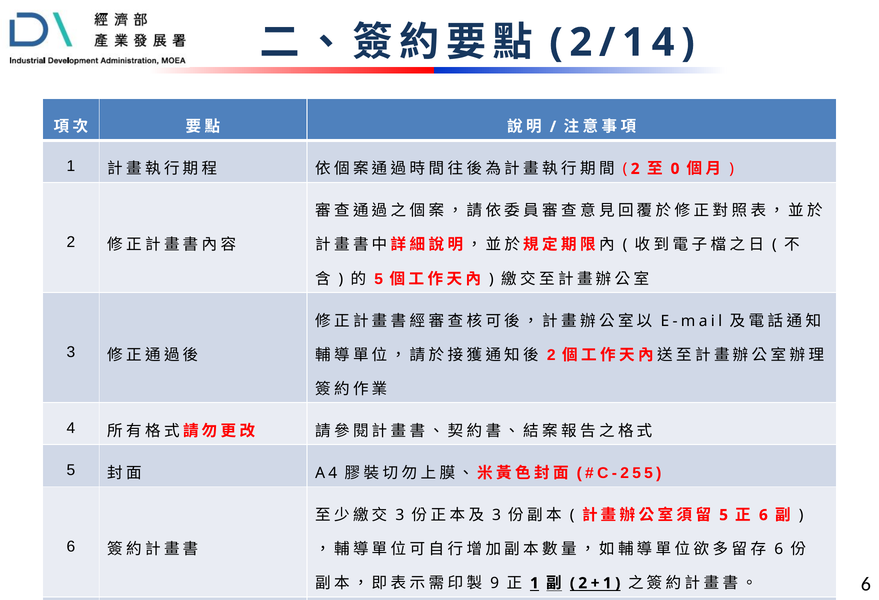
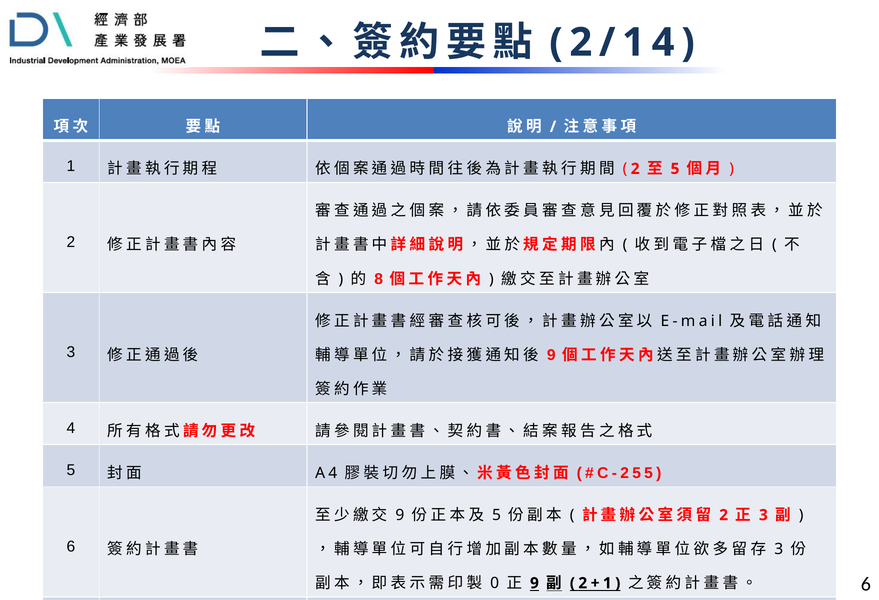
0 at (675, 169): 0 -> 5
5 at (379, 279): 5 -> 8
2 at (551, 355): 2 -> 9
3 at (400, 515): 3 -> 9
3 at (497, 515): 3 -> 5
5 at (724, 515): 5 -> 2
6 at (763, 515): 6 -> 3
6 at (779, 549): 6 -> 3
9: 9 -> 0
1 at (534, 583): 1 -> 9
